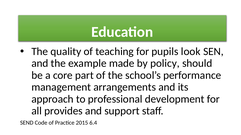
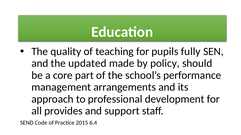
look: look -> fully
example: example -> updated
